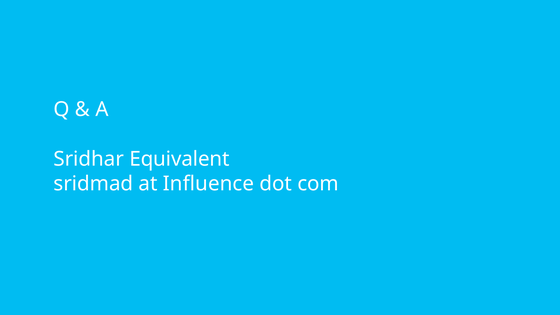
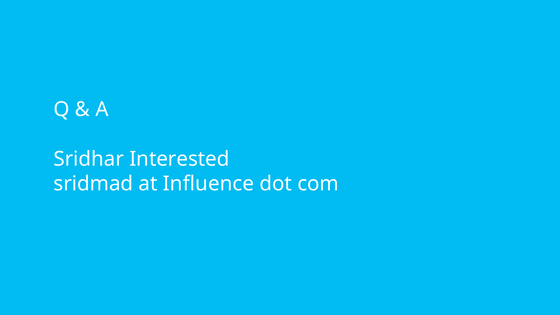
Equivalent: Equivalent -> Interested
